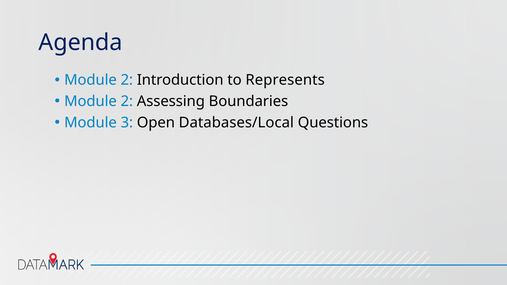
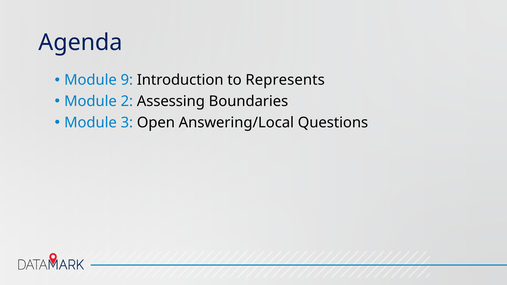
2 at (127, 80): 2 -> 9
Databases/Local: Databases/Local -> Answering/Local
